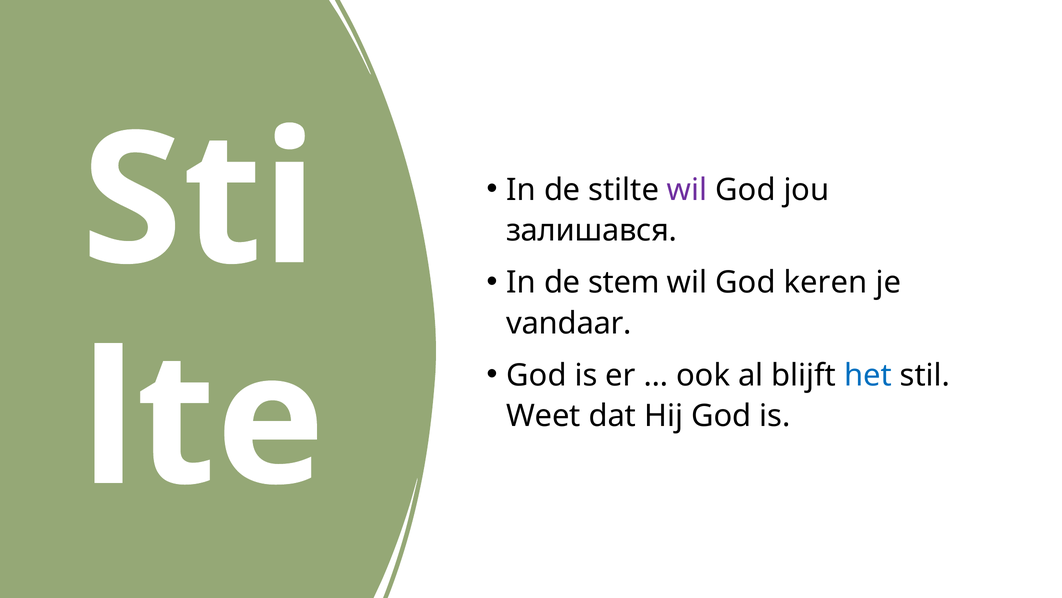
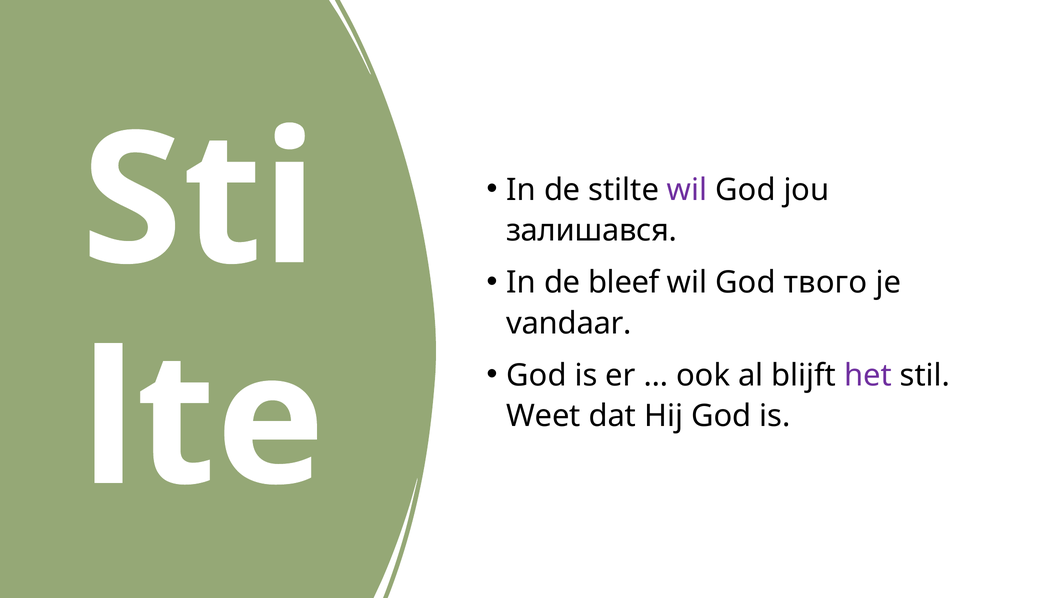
stem: stem -> bleef
keren: keren -> твого
het colour: blue -> purple
